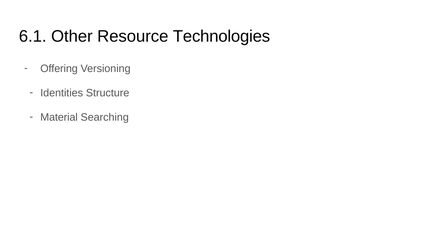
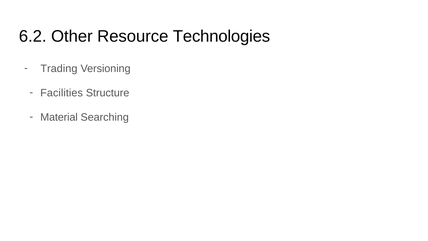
6.1: 6.1 -> 6.2
Offering: Offering -> Trading
Identities: Identities -> Facilities
